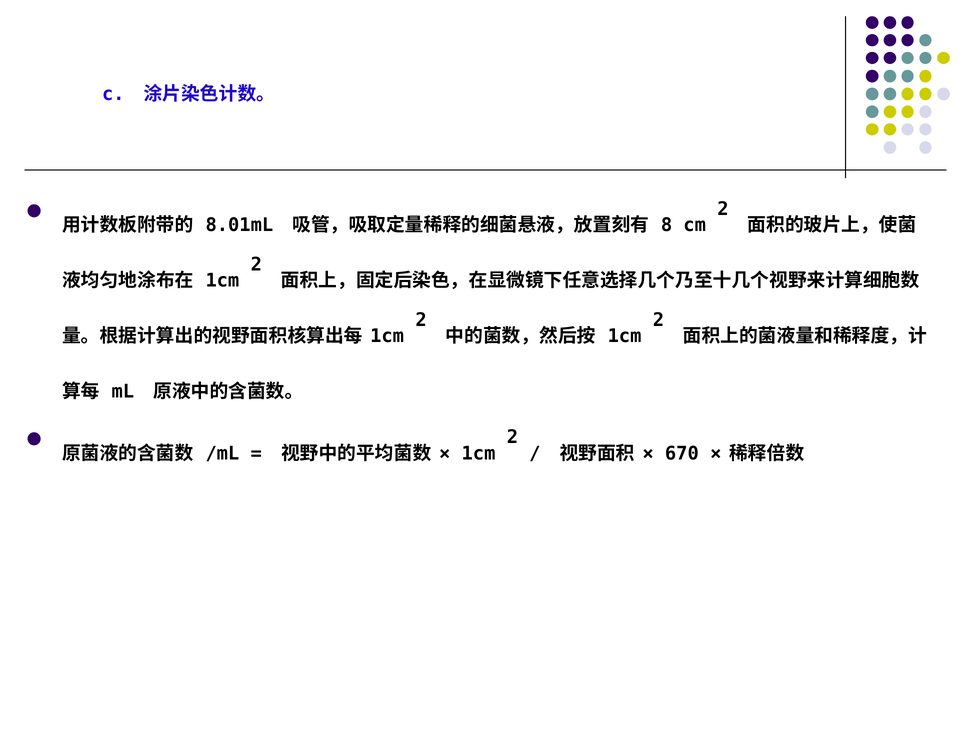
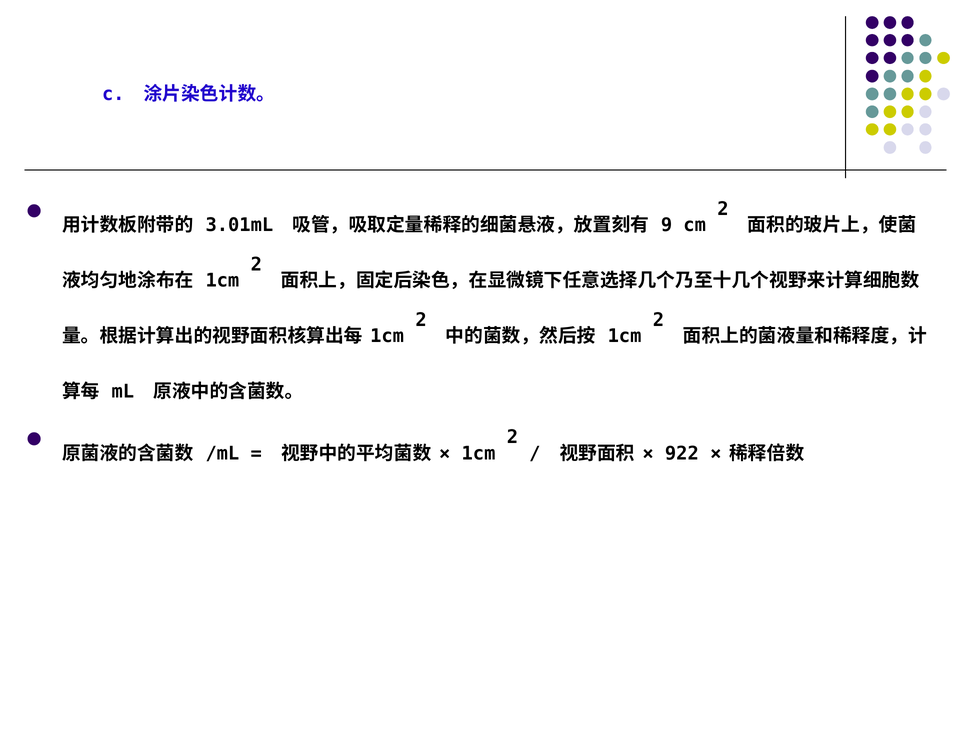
8.01mL: 8.01mL -> 3.01mL
8: 8 -> 9
670: 670 -> 922
